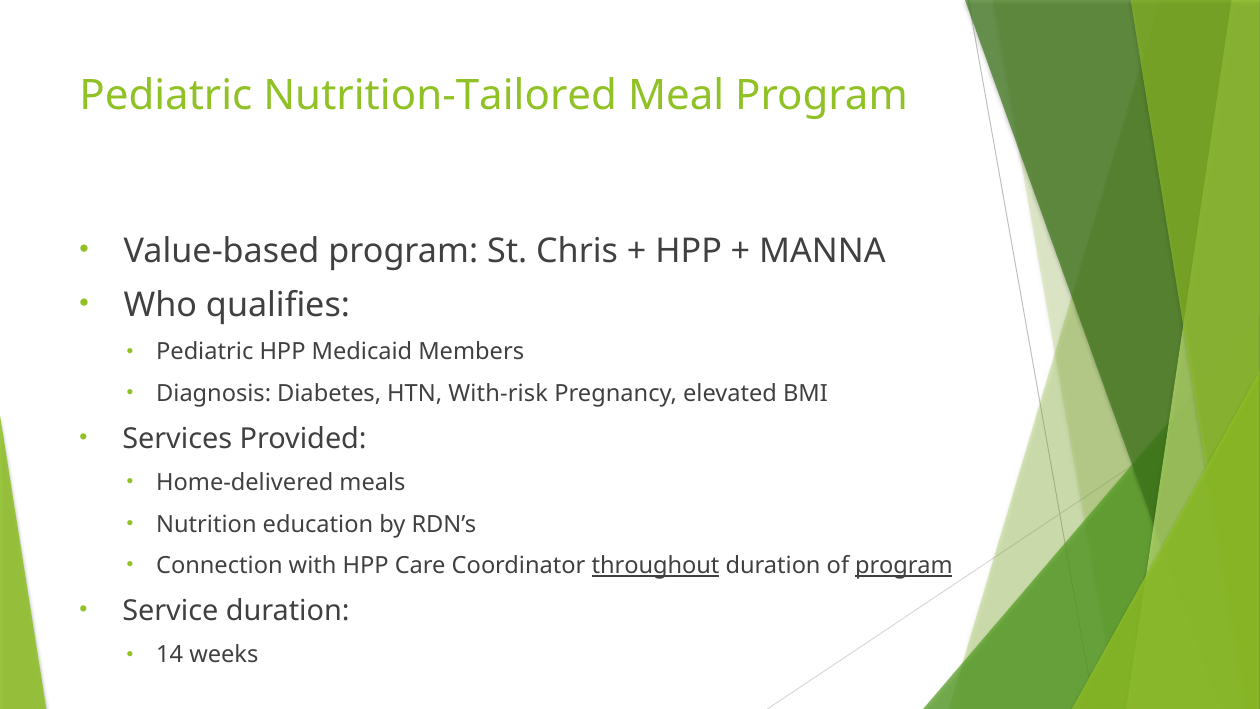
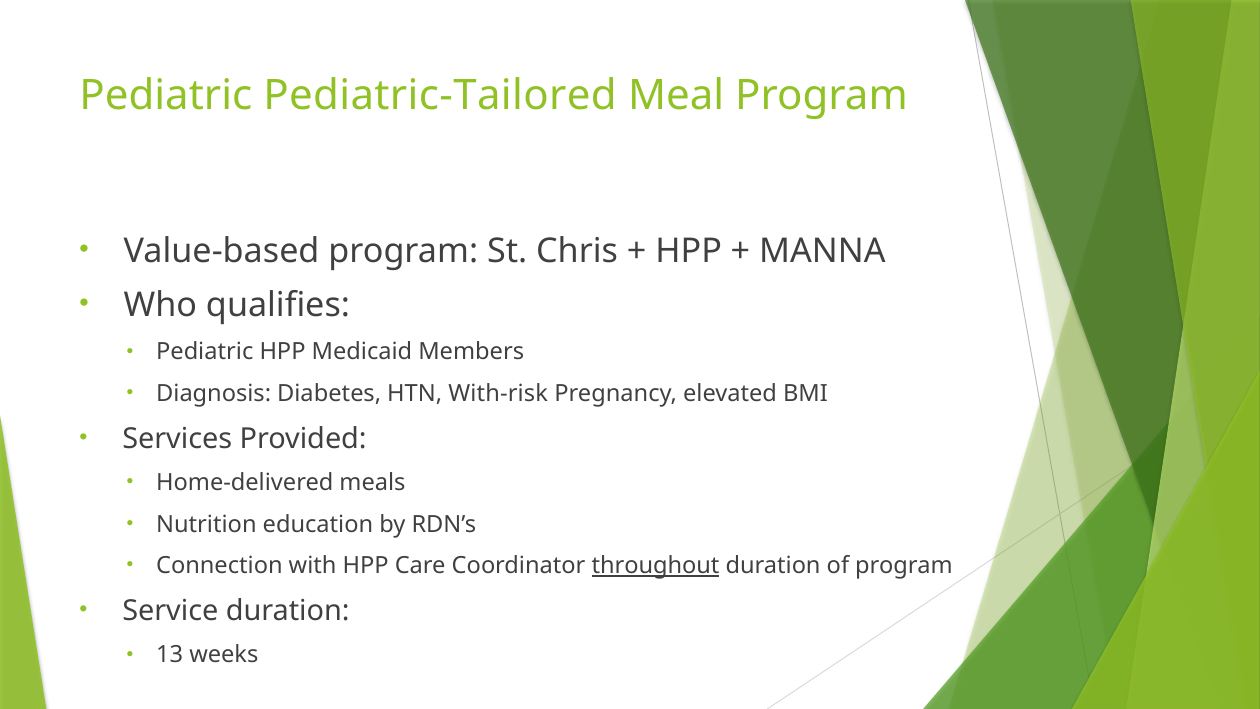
Nutrition-Tailored: Nutrition-Tailored -> Pediatric-Tailored
program at (904, 566) underline: present -> none
14: 14 -> 13
